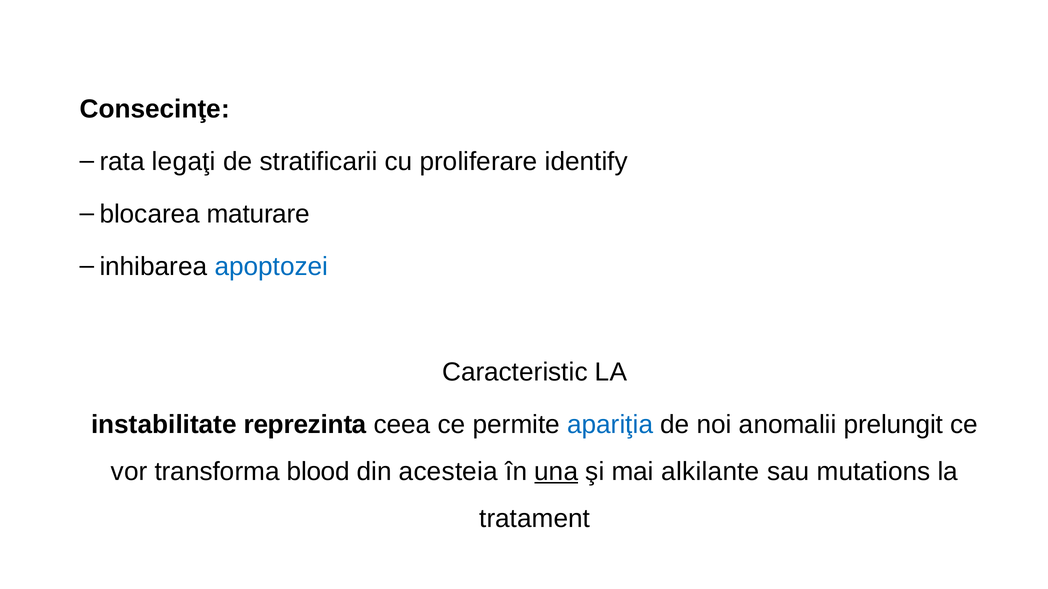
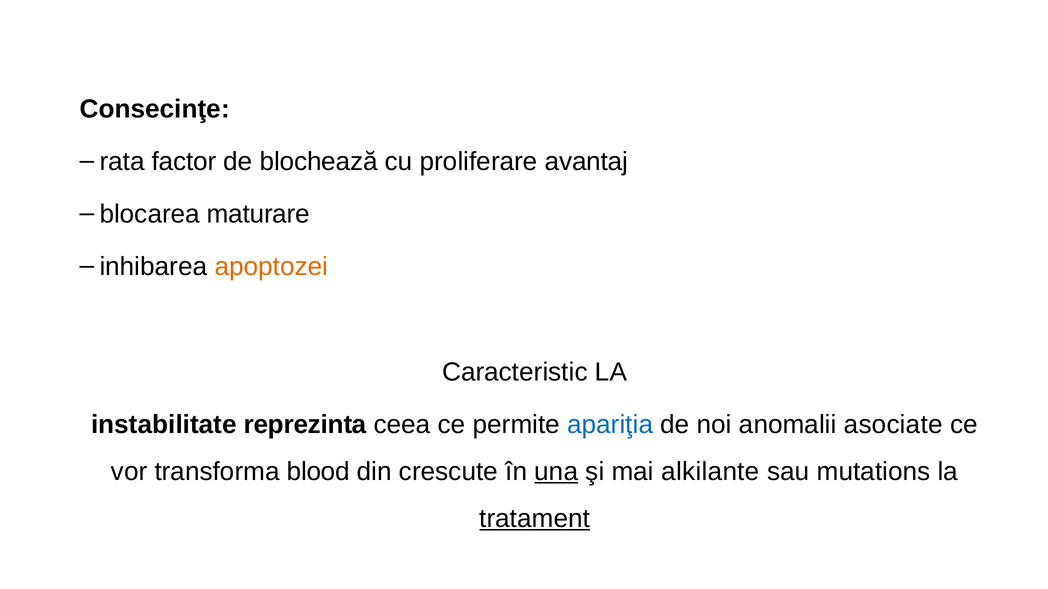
legaţi: legaţi -> factor
stratificarii: stratificarii -> blochează
identify: identify -> avantaj
apoptozei colour: blue -> orange
prelungit: prelungit -> asociate
acesteia: acesteia -> crescute
tratament underline: none -> present
